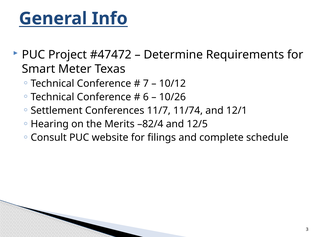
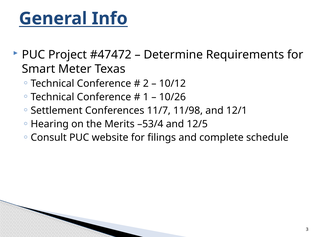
7: 7 -> 2
6: 6 -> 1
11/74: 11/74 -> 11/98
–82/4: –82/4 -> –53/4
